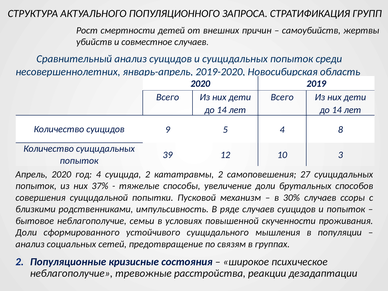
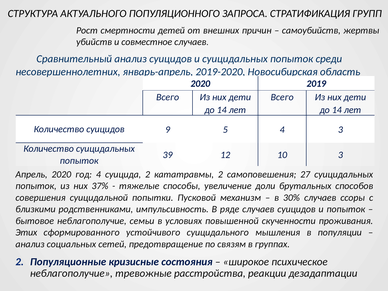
4 8: 8 -> 3
Доли at (26, 233): Доли -> Этих
